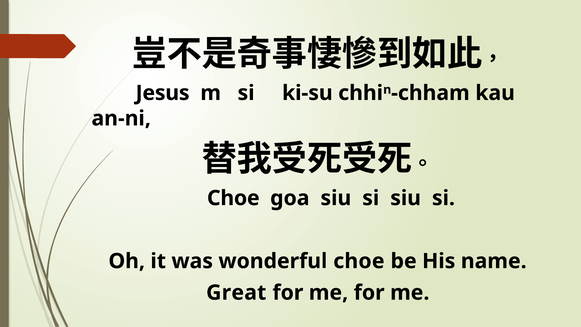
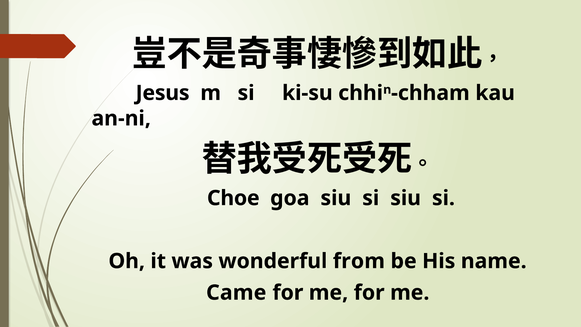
wonderful choe: choe -> from
Great: Great -> Came
